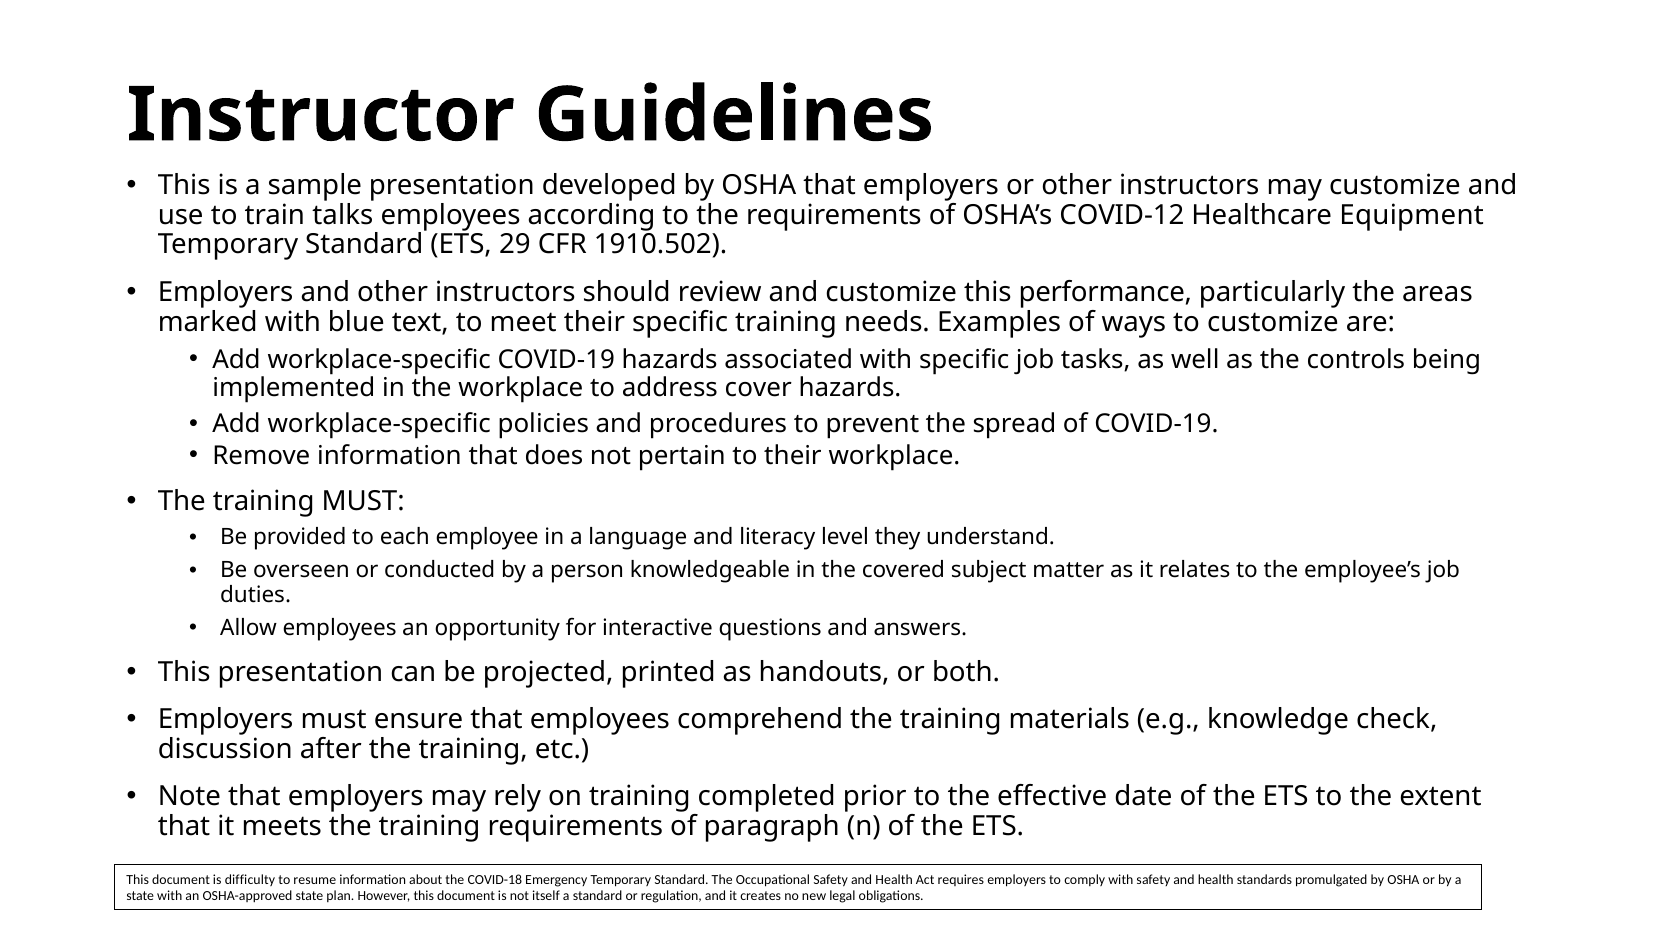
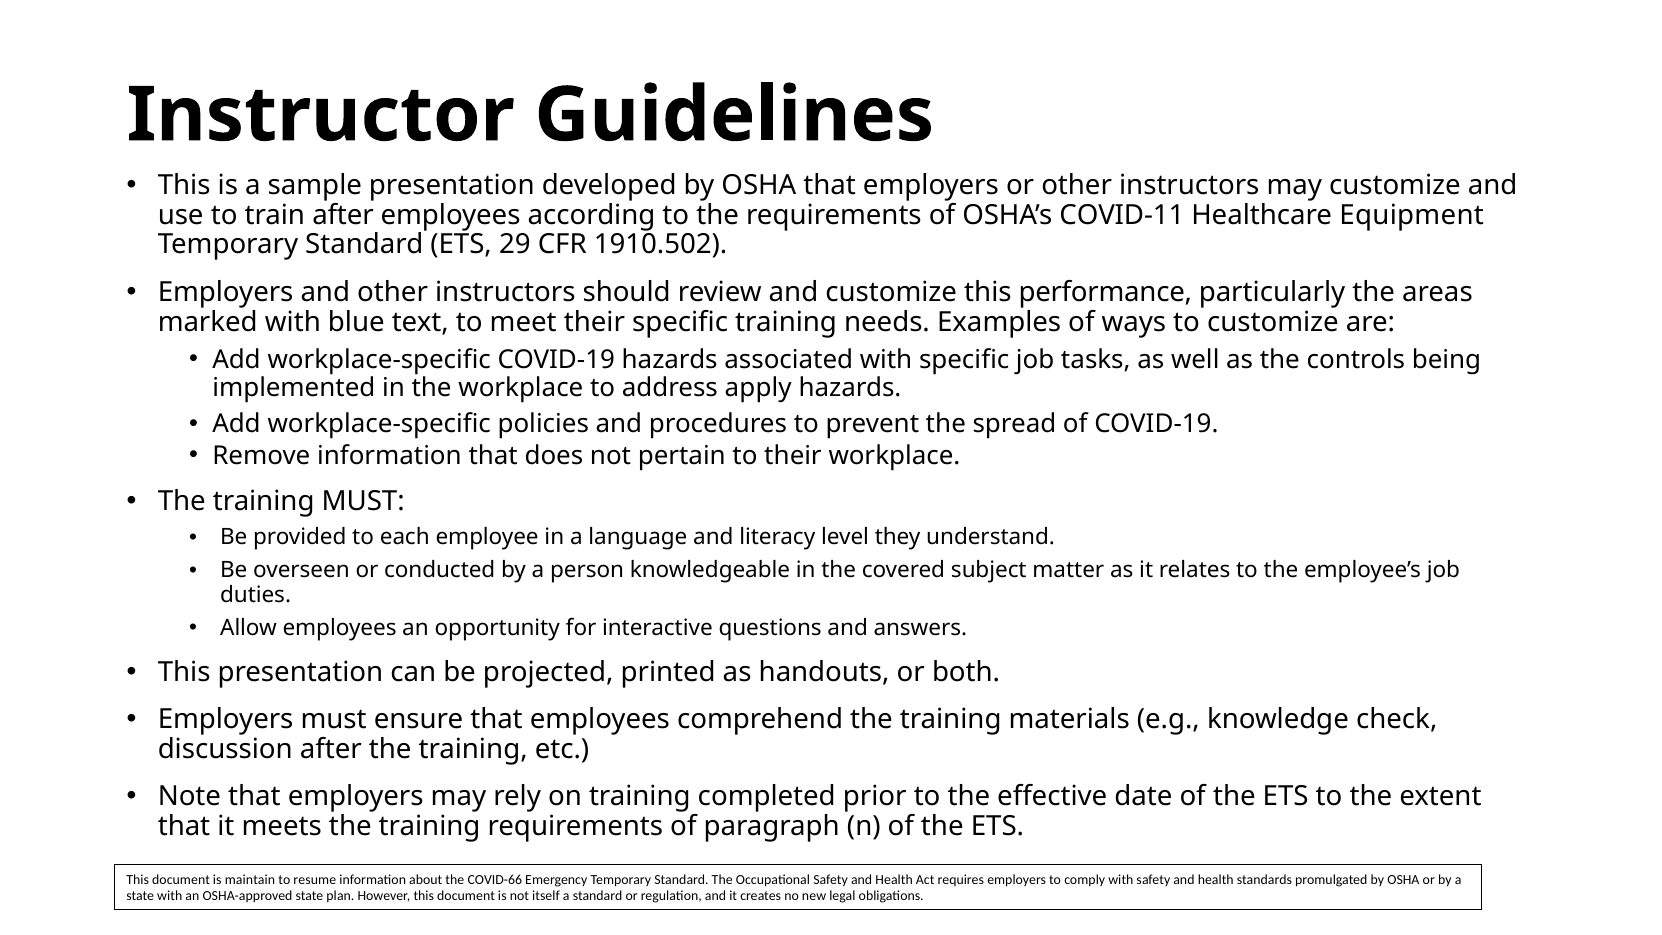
train talks: talks -> after
COVID-12: COVID-12 -> COVID-11
cover: cover -> apply
difficulty: difficulty -> maintain
COVID-18: COVID-18 -> COVID-66
